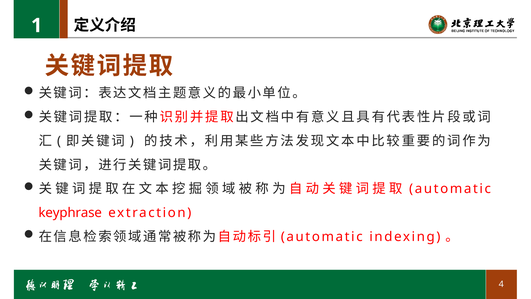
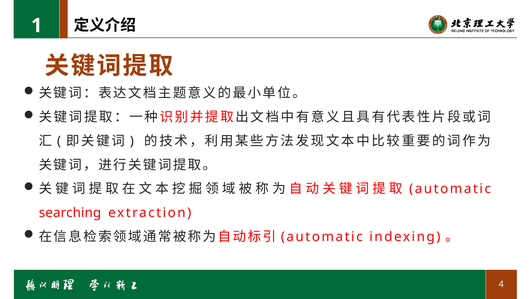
keyphrase: keyphrase -> searching
